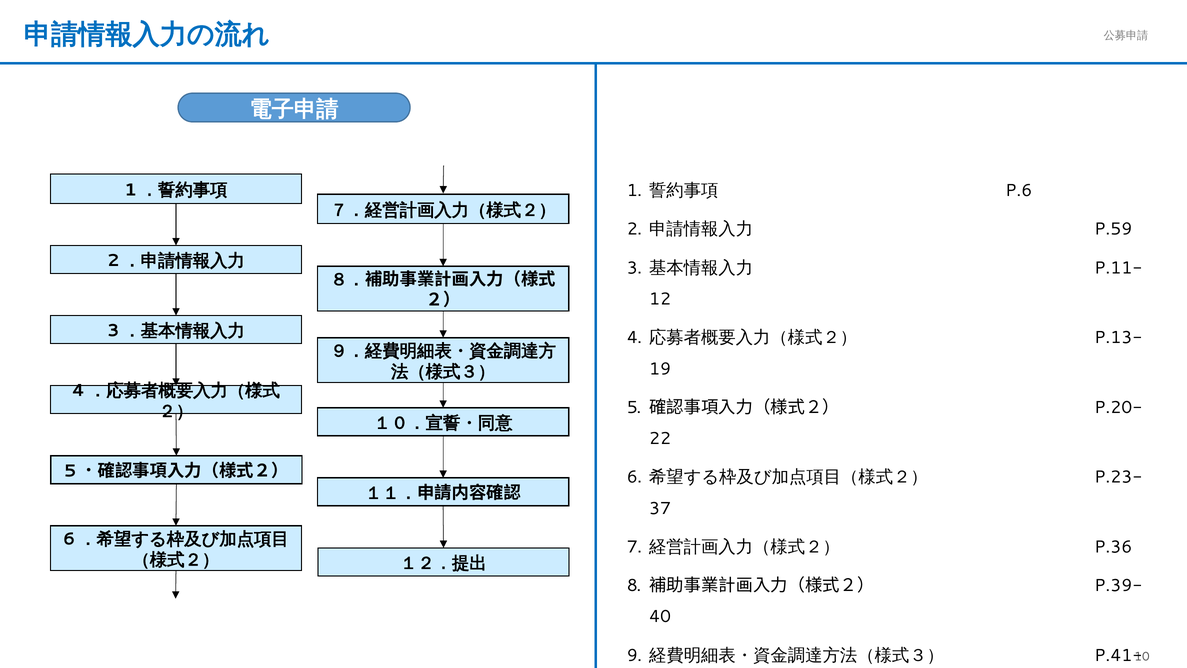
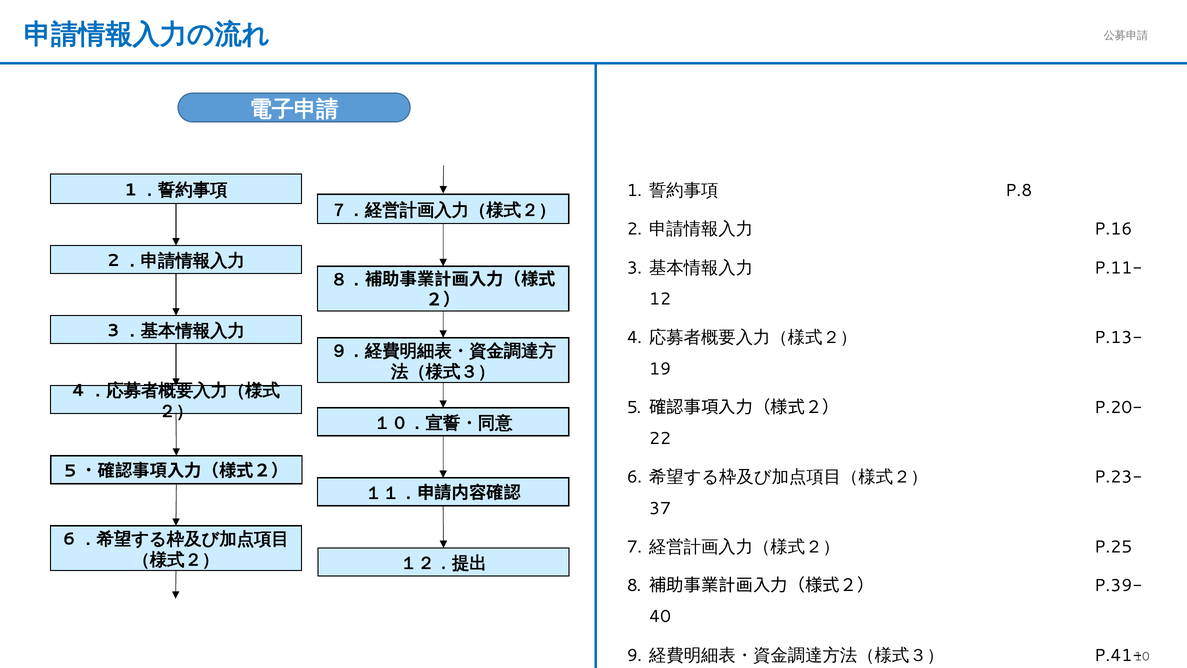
P.6: P.6 -> P.8
P.59: P.59 -> P.16
P.36: P.36 -> P.25
